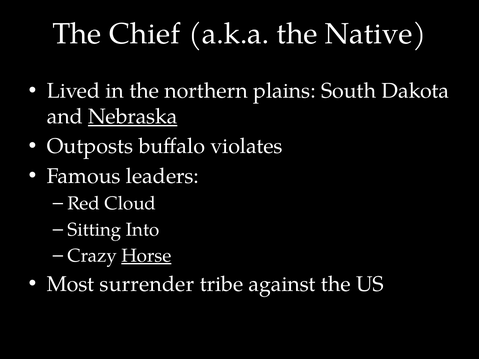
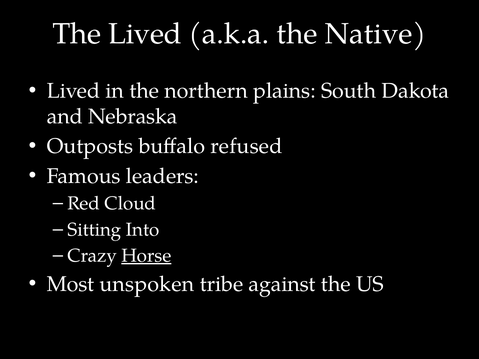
The Chief: Chief -> Lived
Nebraska underline: present -> none
violates: violates -> refused
surrender: surrender -> unspoken
